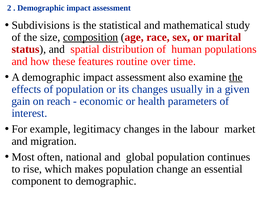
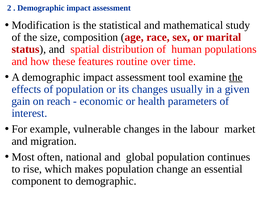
Subdivisions: Subdivisions -> Modification
composition underline: present -> none
also: also -> tool
legitimacy: legitimacy -> vulnerable
